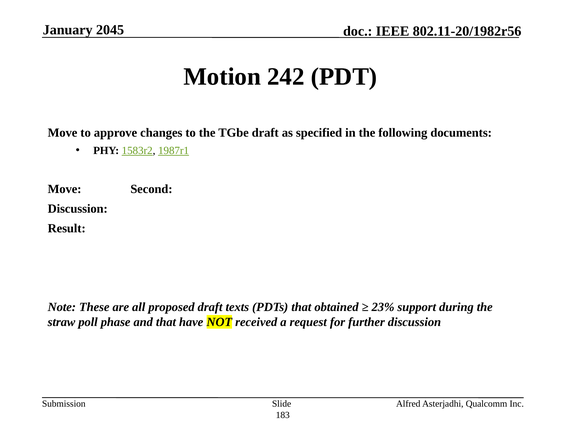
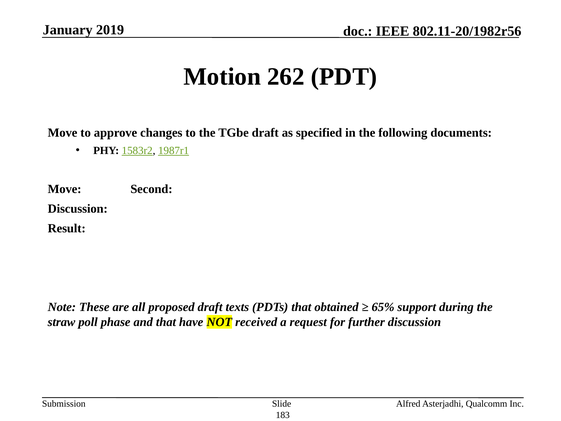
2045: 2045 -> 2019
242: 242 -> 262
23%: 23% -> 65%
